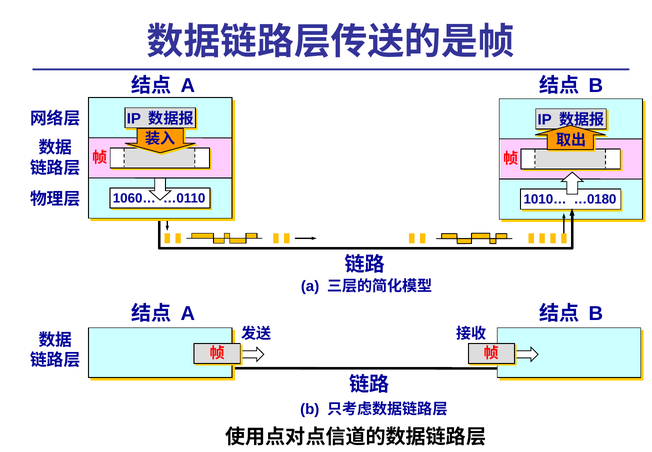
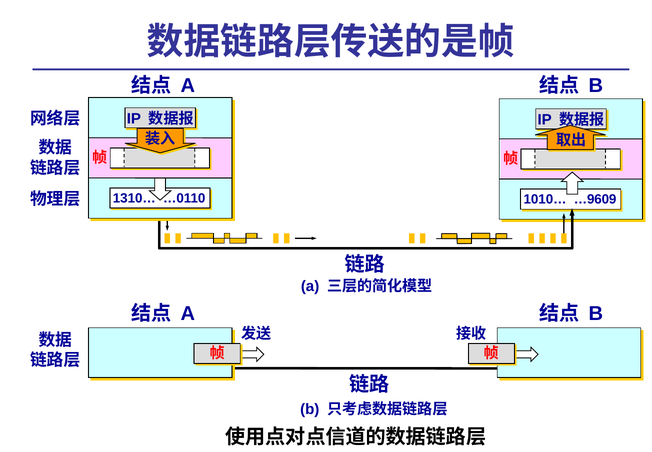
1060…: 1060… -> 1310…
…0180: …0180 -> …9609
